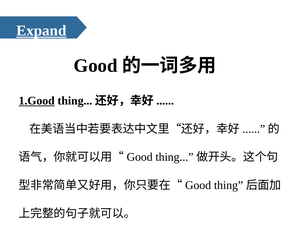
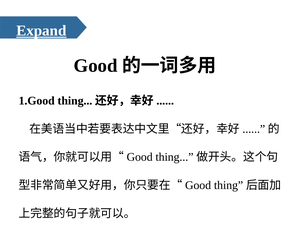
1.Good underline: present -> none
